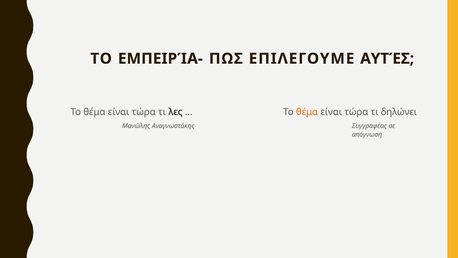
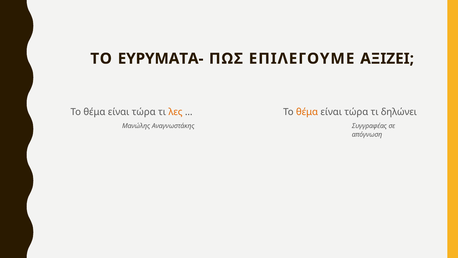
ΕΜΠΕΙΡΊΑ-: ΕΜΠΕΙΡΊΑ- -> ΕΥΡΥΜΑΤΑ-
ΑΥΤΈΣ: ΑΥΤΈΣ -> ΑΞΙΖΕΙ
λες colour: black -> orange
